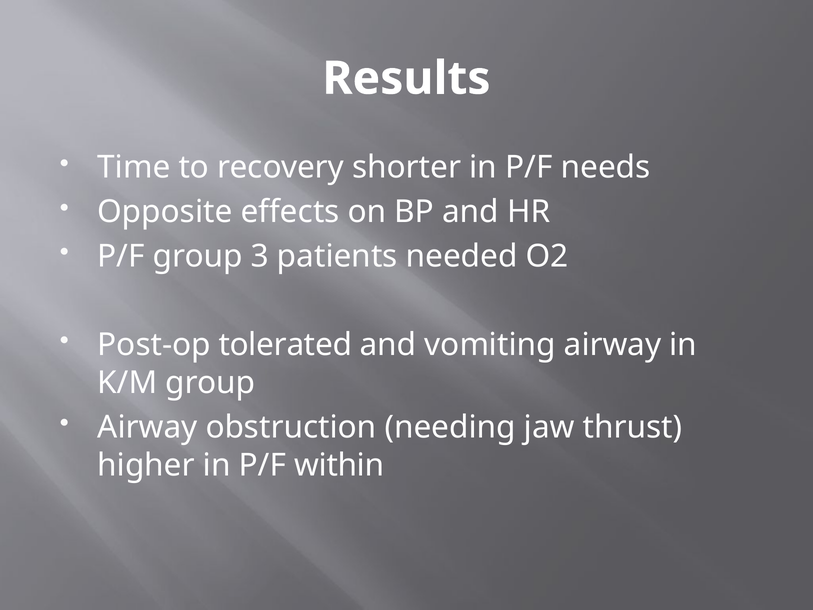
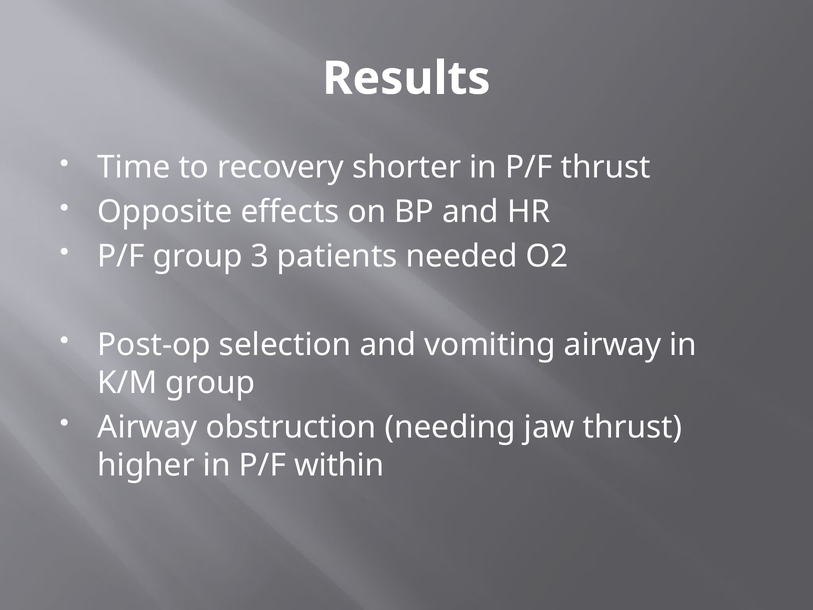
P/F needs: needs -> thrust
tolerated: tolerated -> selection
